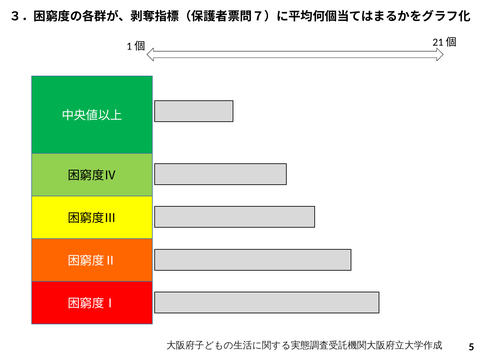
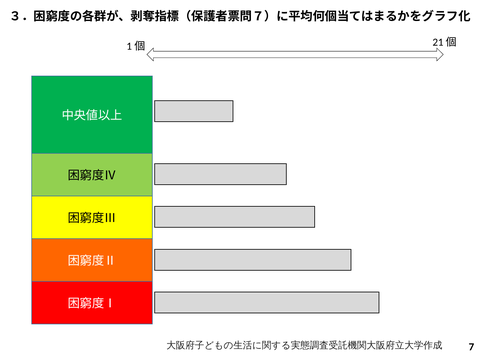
5: 5 -> 7
